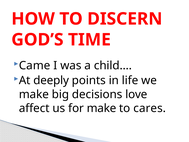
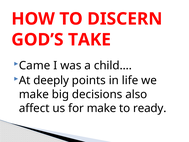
TIME: TIME -> TAKE
love: love -> also
cares: cares -> ready
